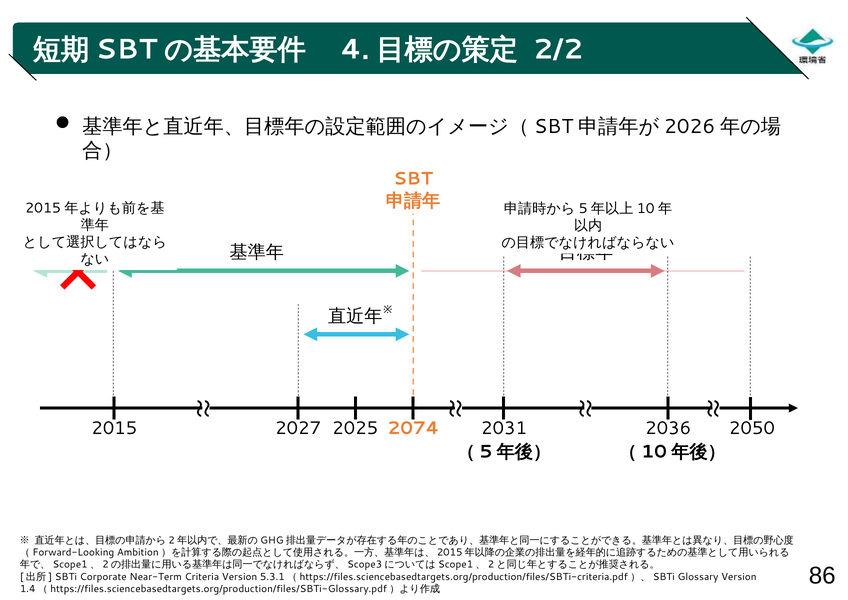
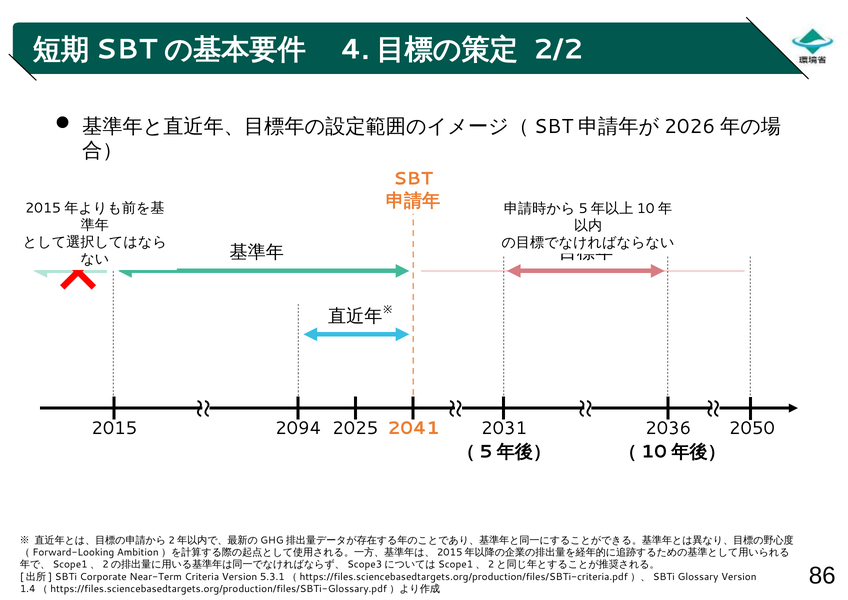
2027: 2027 -> 2094
2074: 2074 -> 2041
